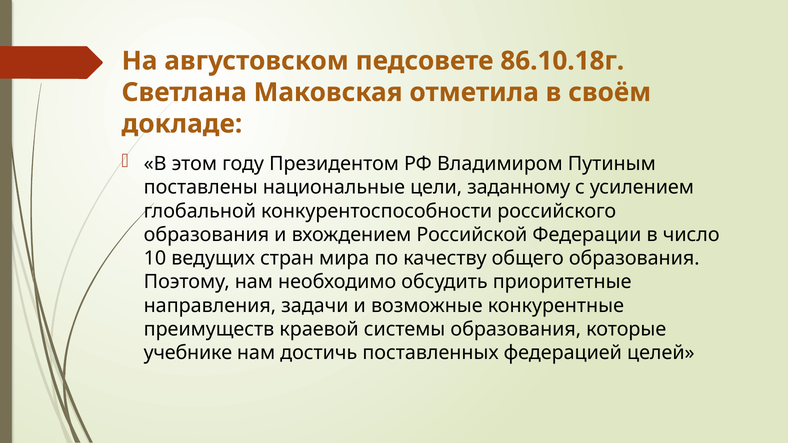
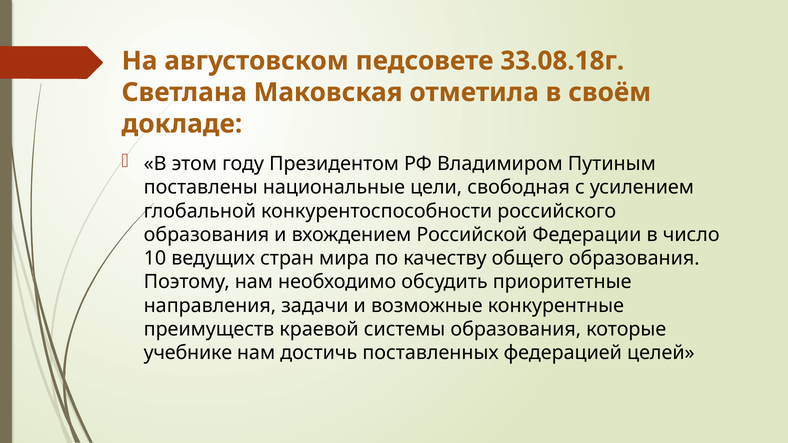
86.10.18г: 86.10.18г -> 33.08.18г
заданному: заданному -> свободная
